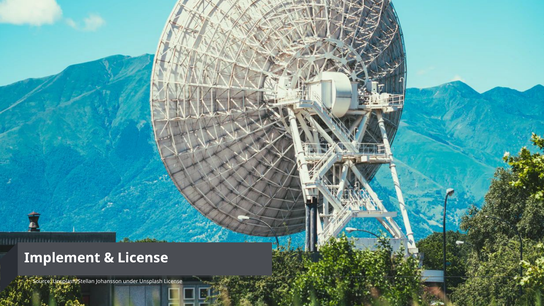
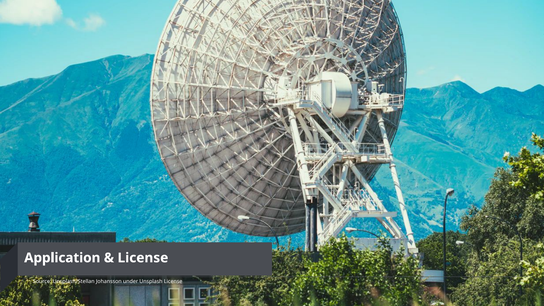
Implement: Implement -> Application
